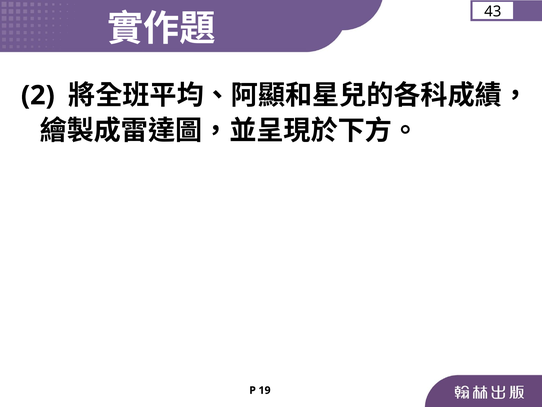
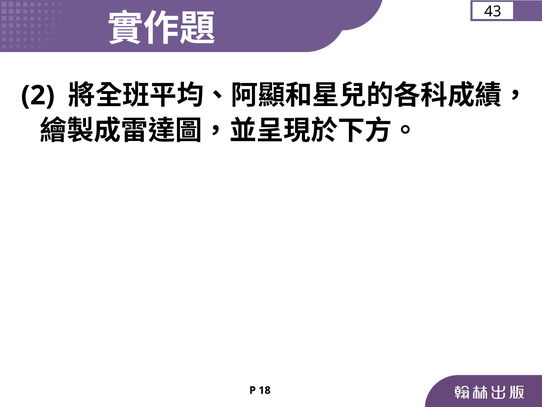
19: 19 -> 18
